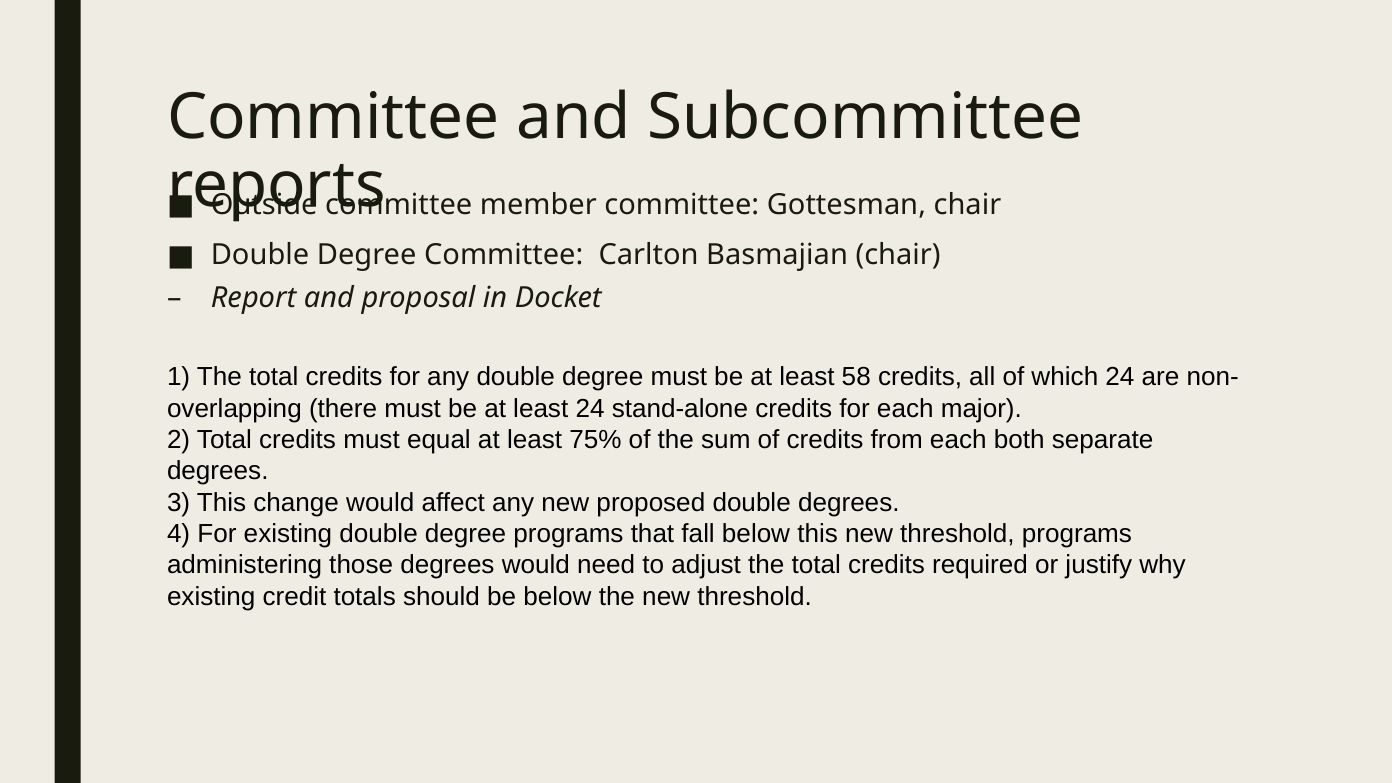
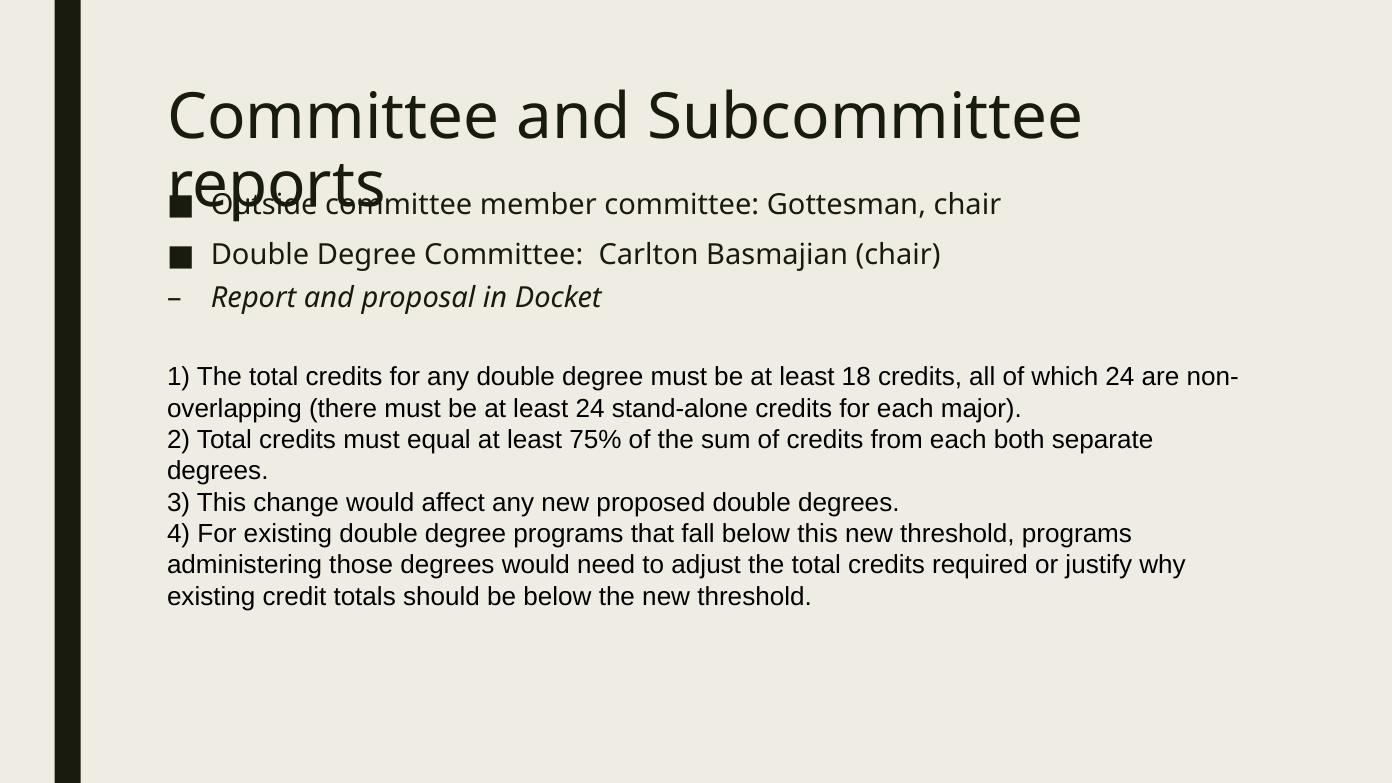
58: 58 -> 18
